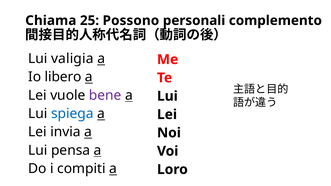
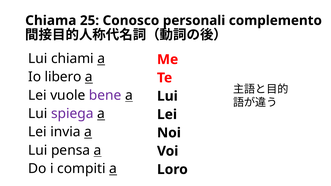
Possono: Possono -> Conosco
valigia: valigia -> chiami
spiega colour: blue -> purple
